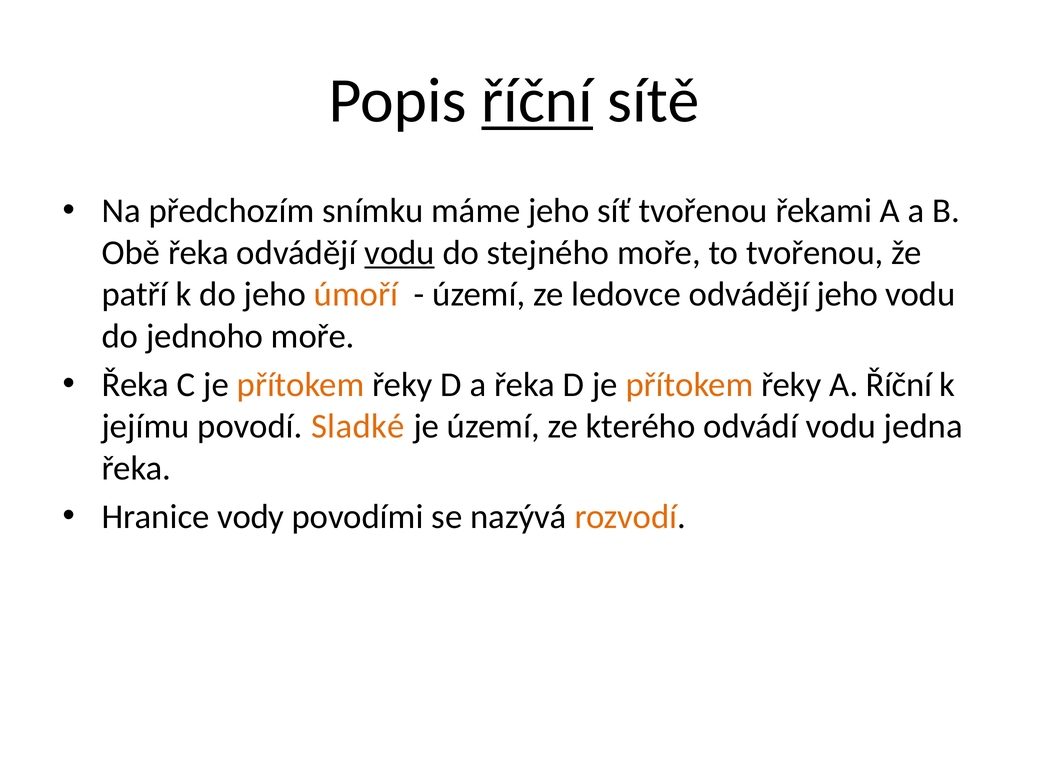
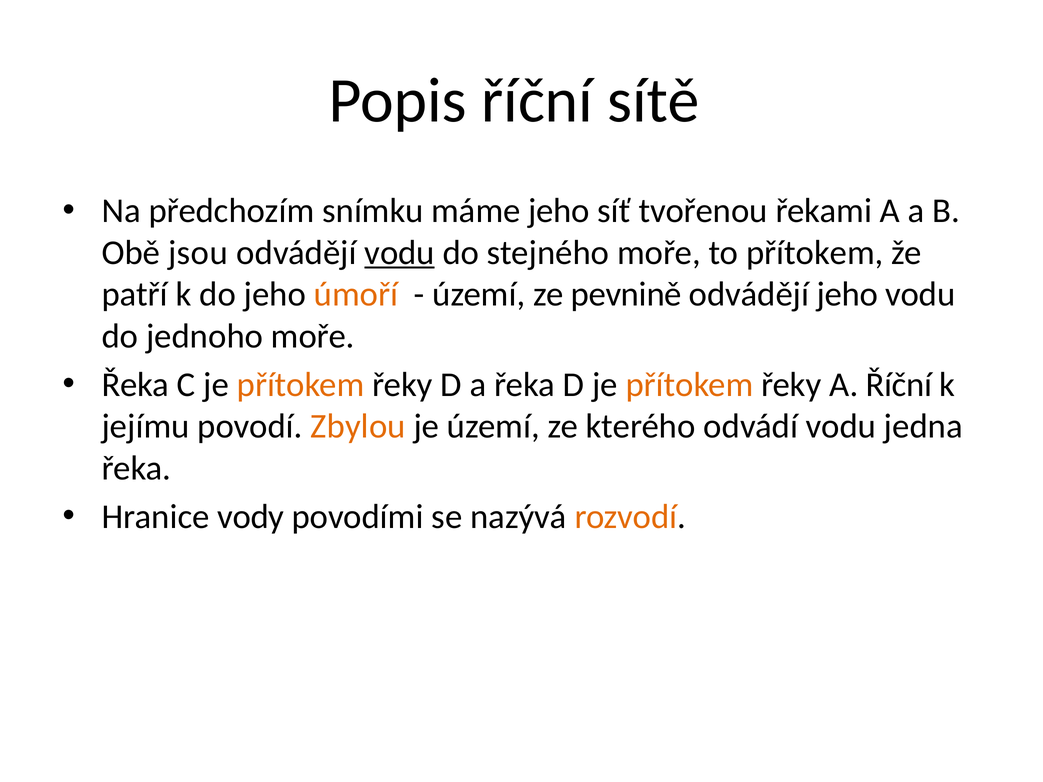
říční at (537, 101) underline: present -> none
Obě řeka: řeka -> jsou
to tvořenou: tvořenou -> přítokem
ledovce: ledovce -> pevnině
Sladké: Sladké -> Zbylou
